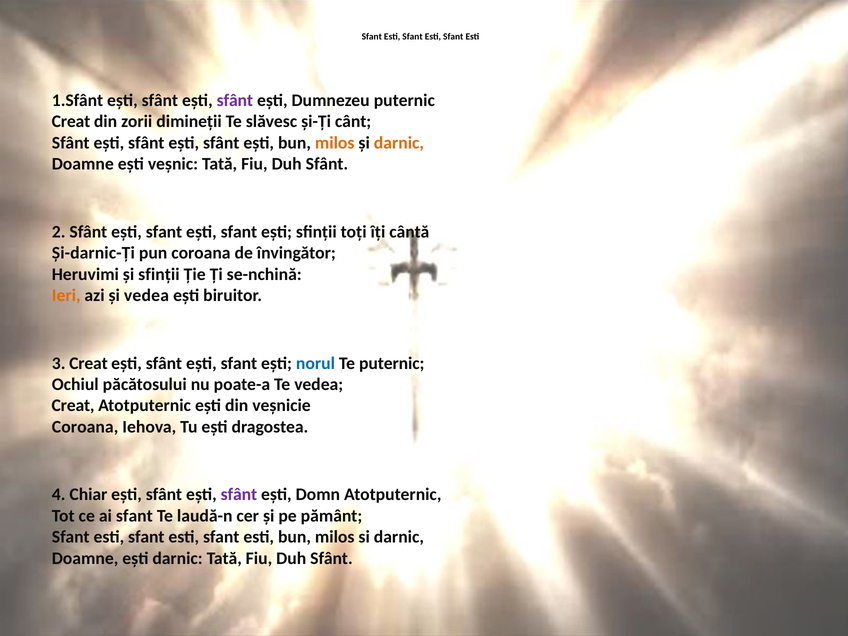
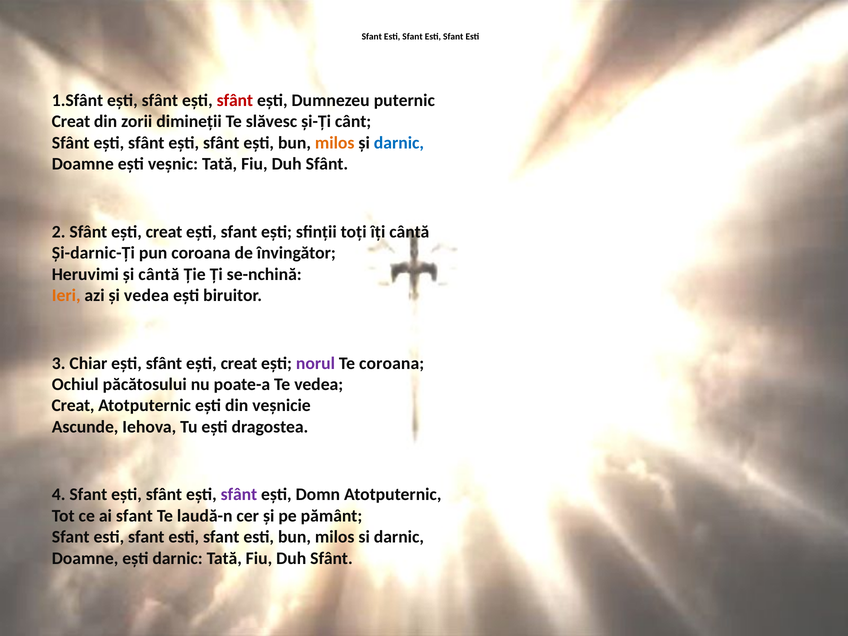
sfânt at (235, 100) colour: purple -> red
darnic at (399, 143) colour: orange -> blue
2 Sfânt ești sfant: sfant -> creat
și sfinții: sfinții -> cântă
3 Creat: Creat -> Chiar
ești sfânt ești sfant: sfant -> creat
norul colour: blue -> purple
Te puternic: puternic -> coroana
Coroana at (85, 427): Coroana -> Ascunde
4 Chiar: Chiar -> Sfant
